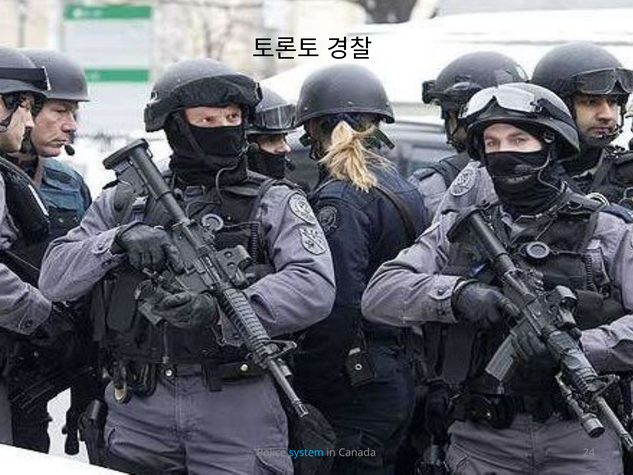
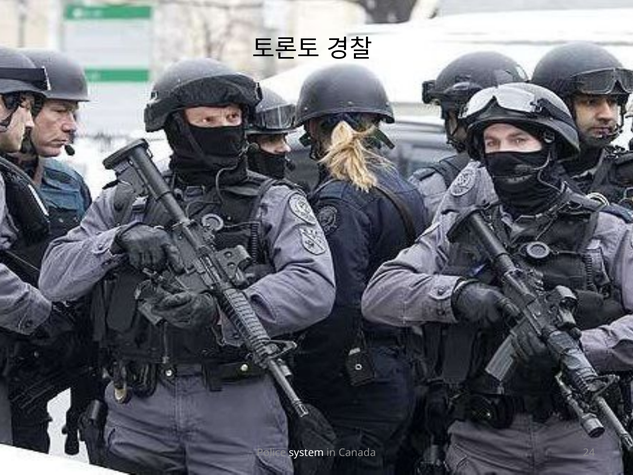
system colour: light blue -> white
